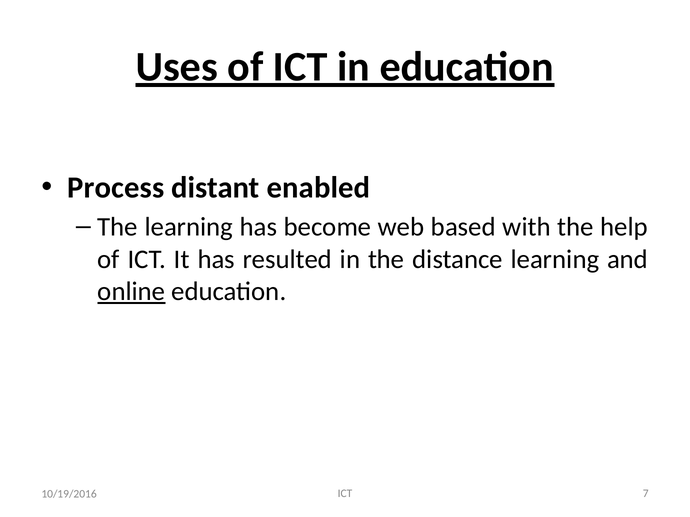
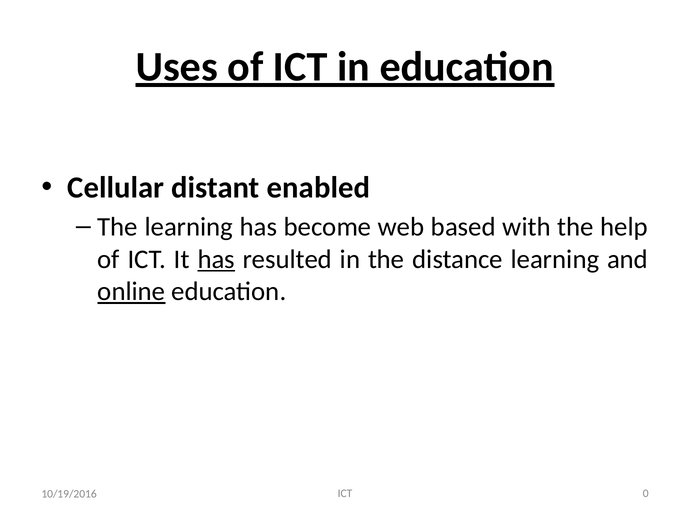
Process: Process -> Cellular
has at (216, 260) underline: none -> present
7: 7 -> 0
